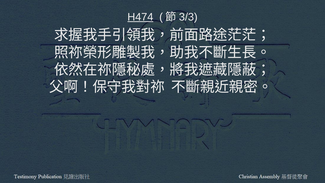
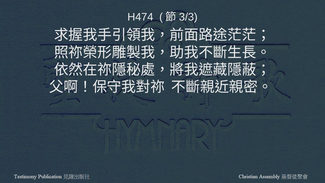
H474 underline: present -> none
